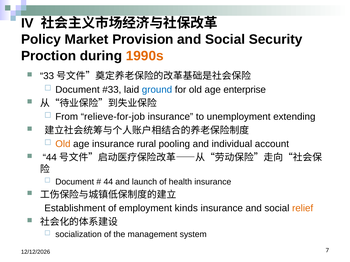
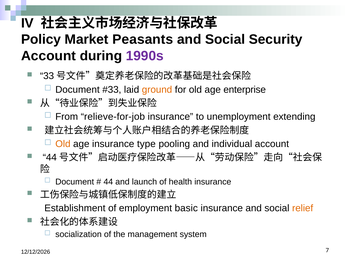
Provision: Provision -> Peasants
Proction at (49, 56): Proction -> Account
1990s colour: orange -> purple
ground colour: blue -> orange
rural: rural -> type
kinds: kinds -> basic
